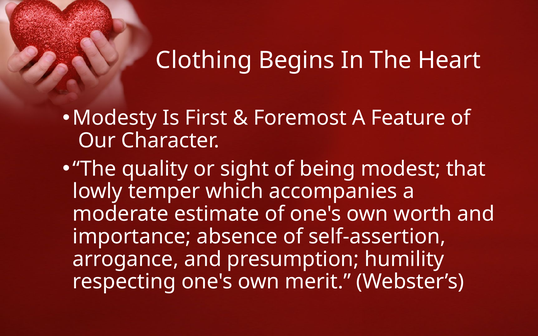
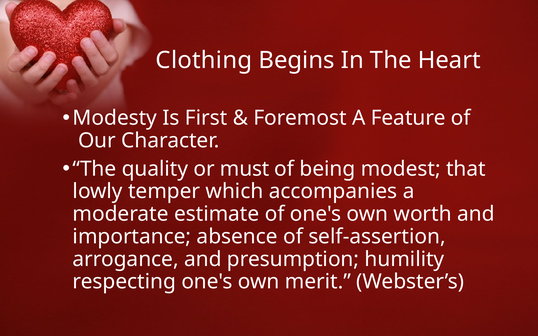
sight: sight -> must
